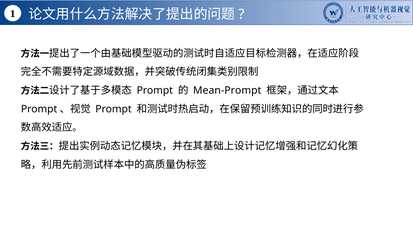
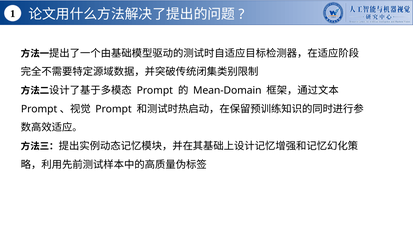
Mean-Prompt: Mean-Prompt -> Mean-Domain
